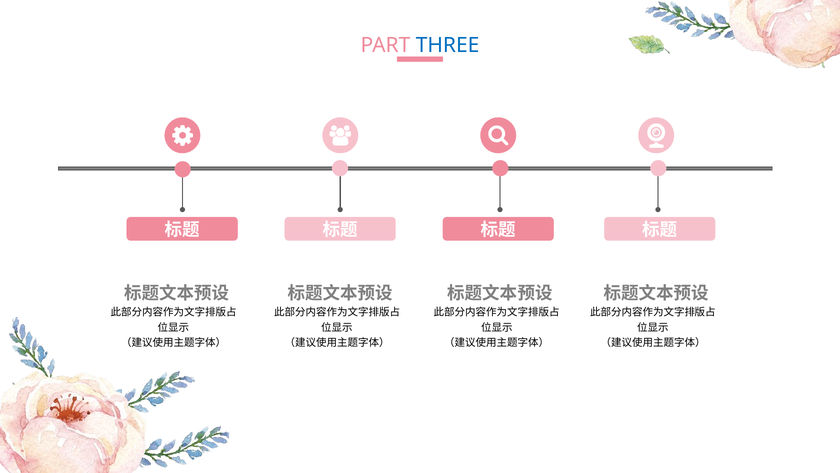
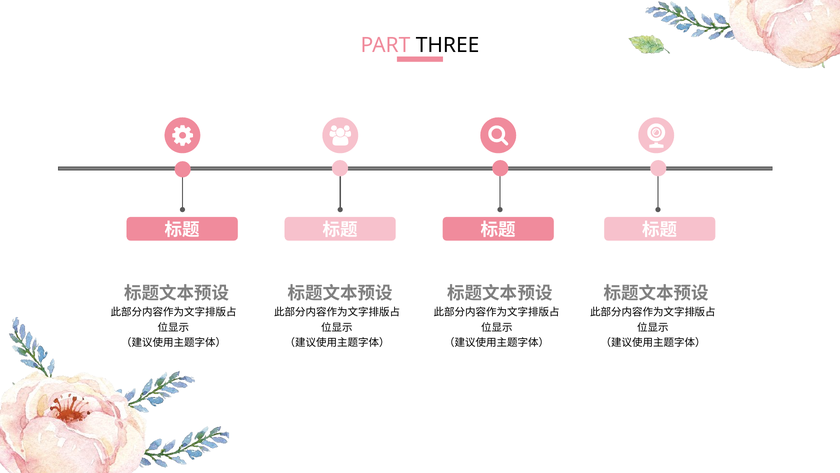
THREE colour: blue -> black
